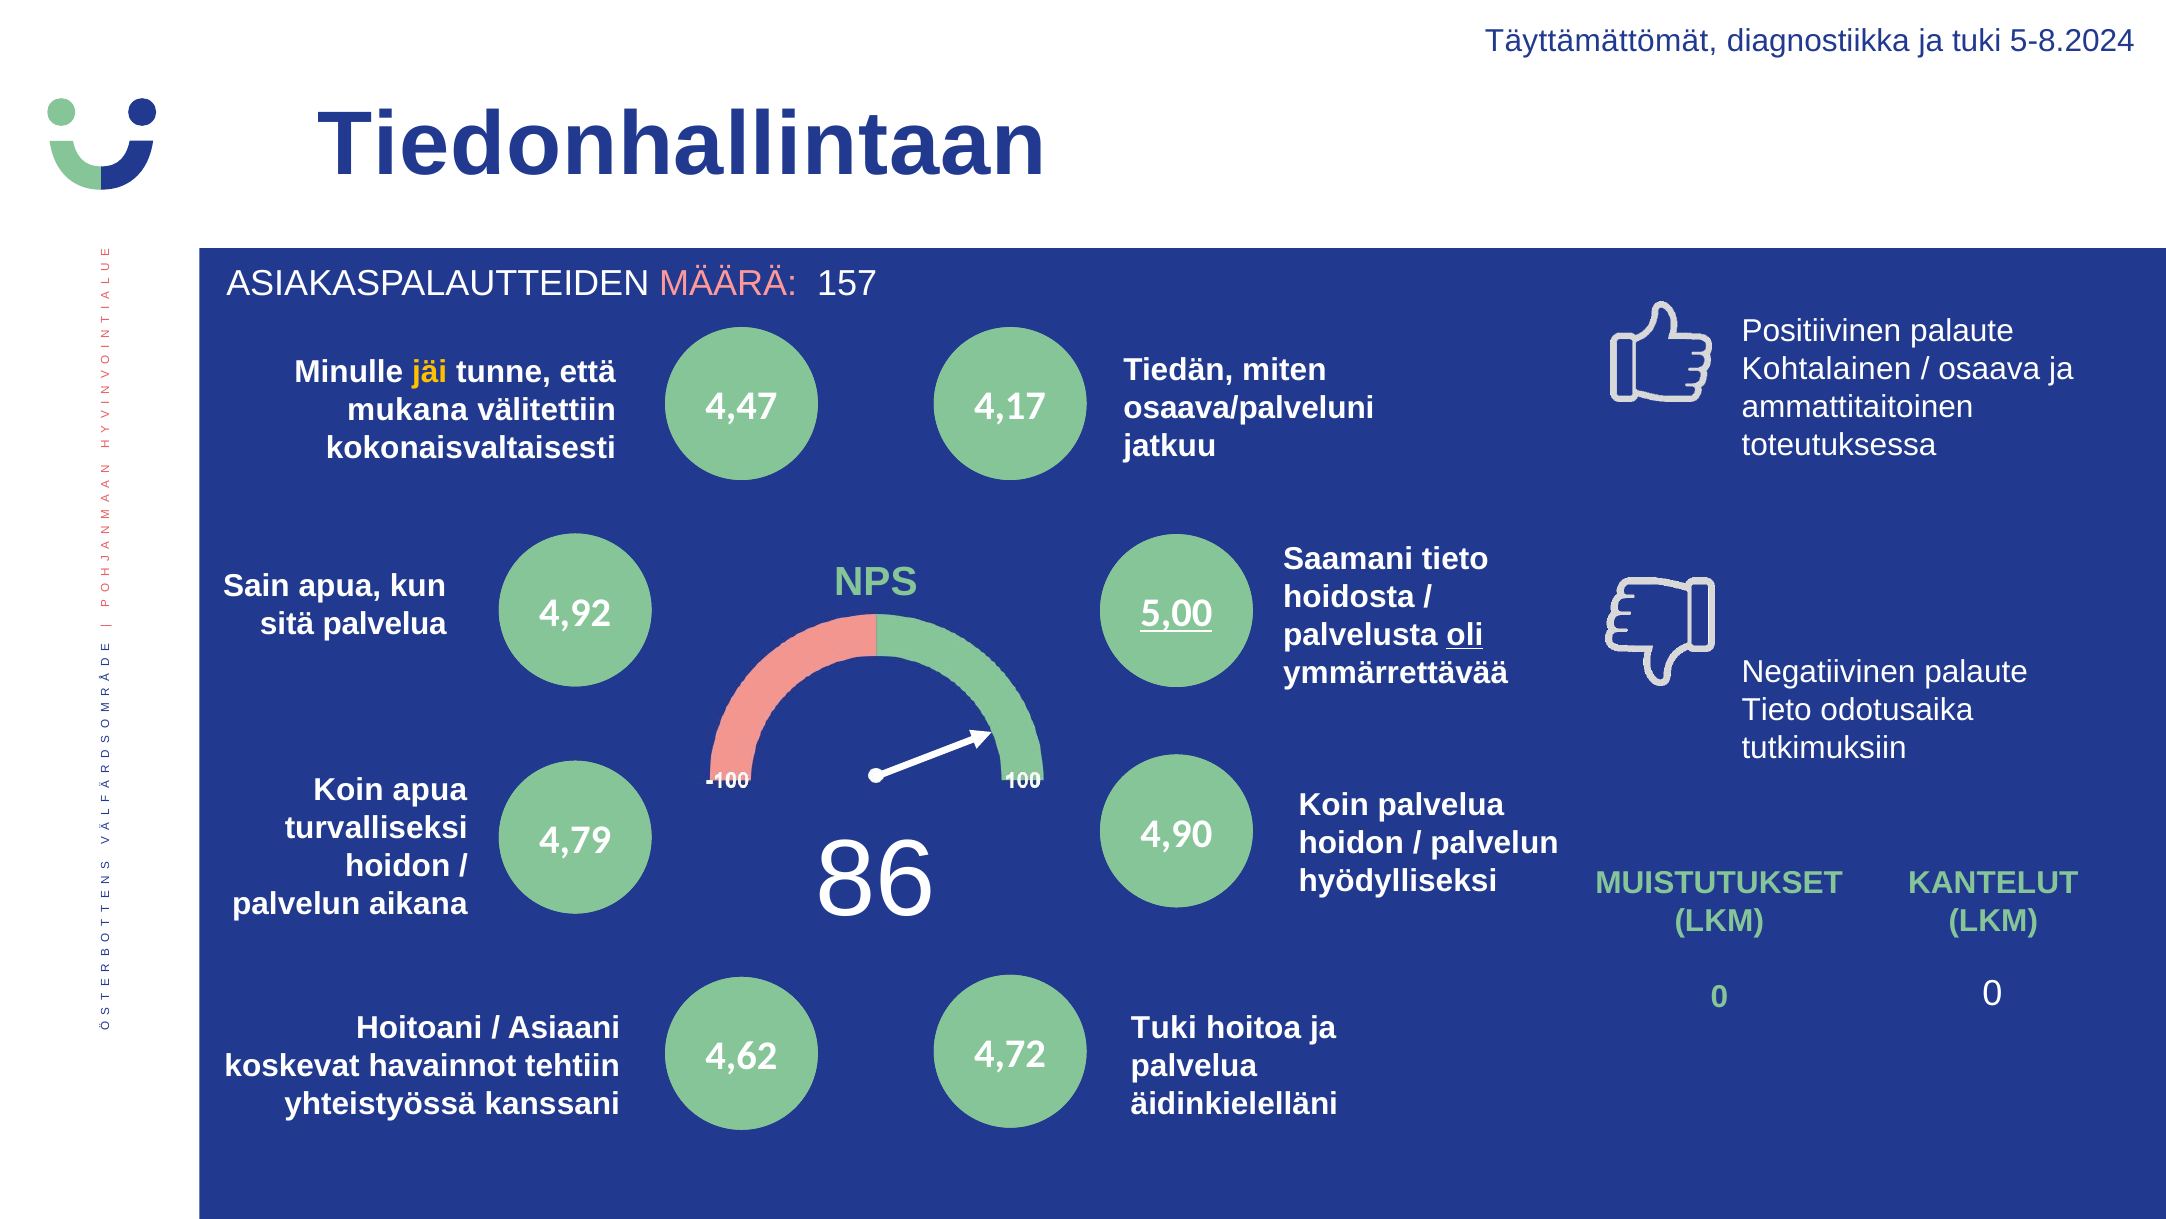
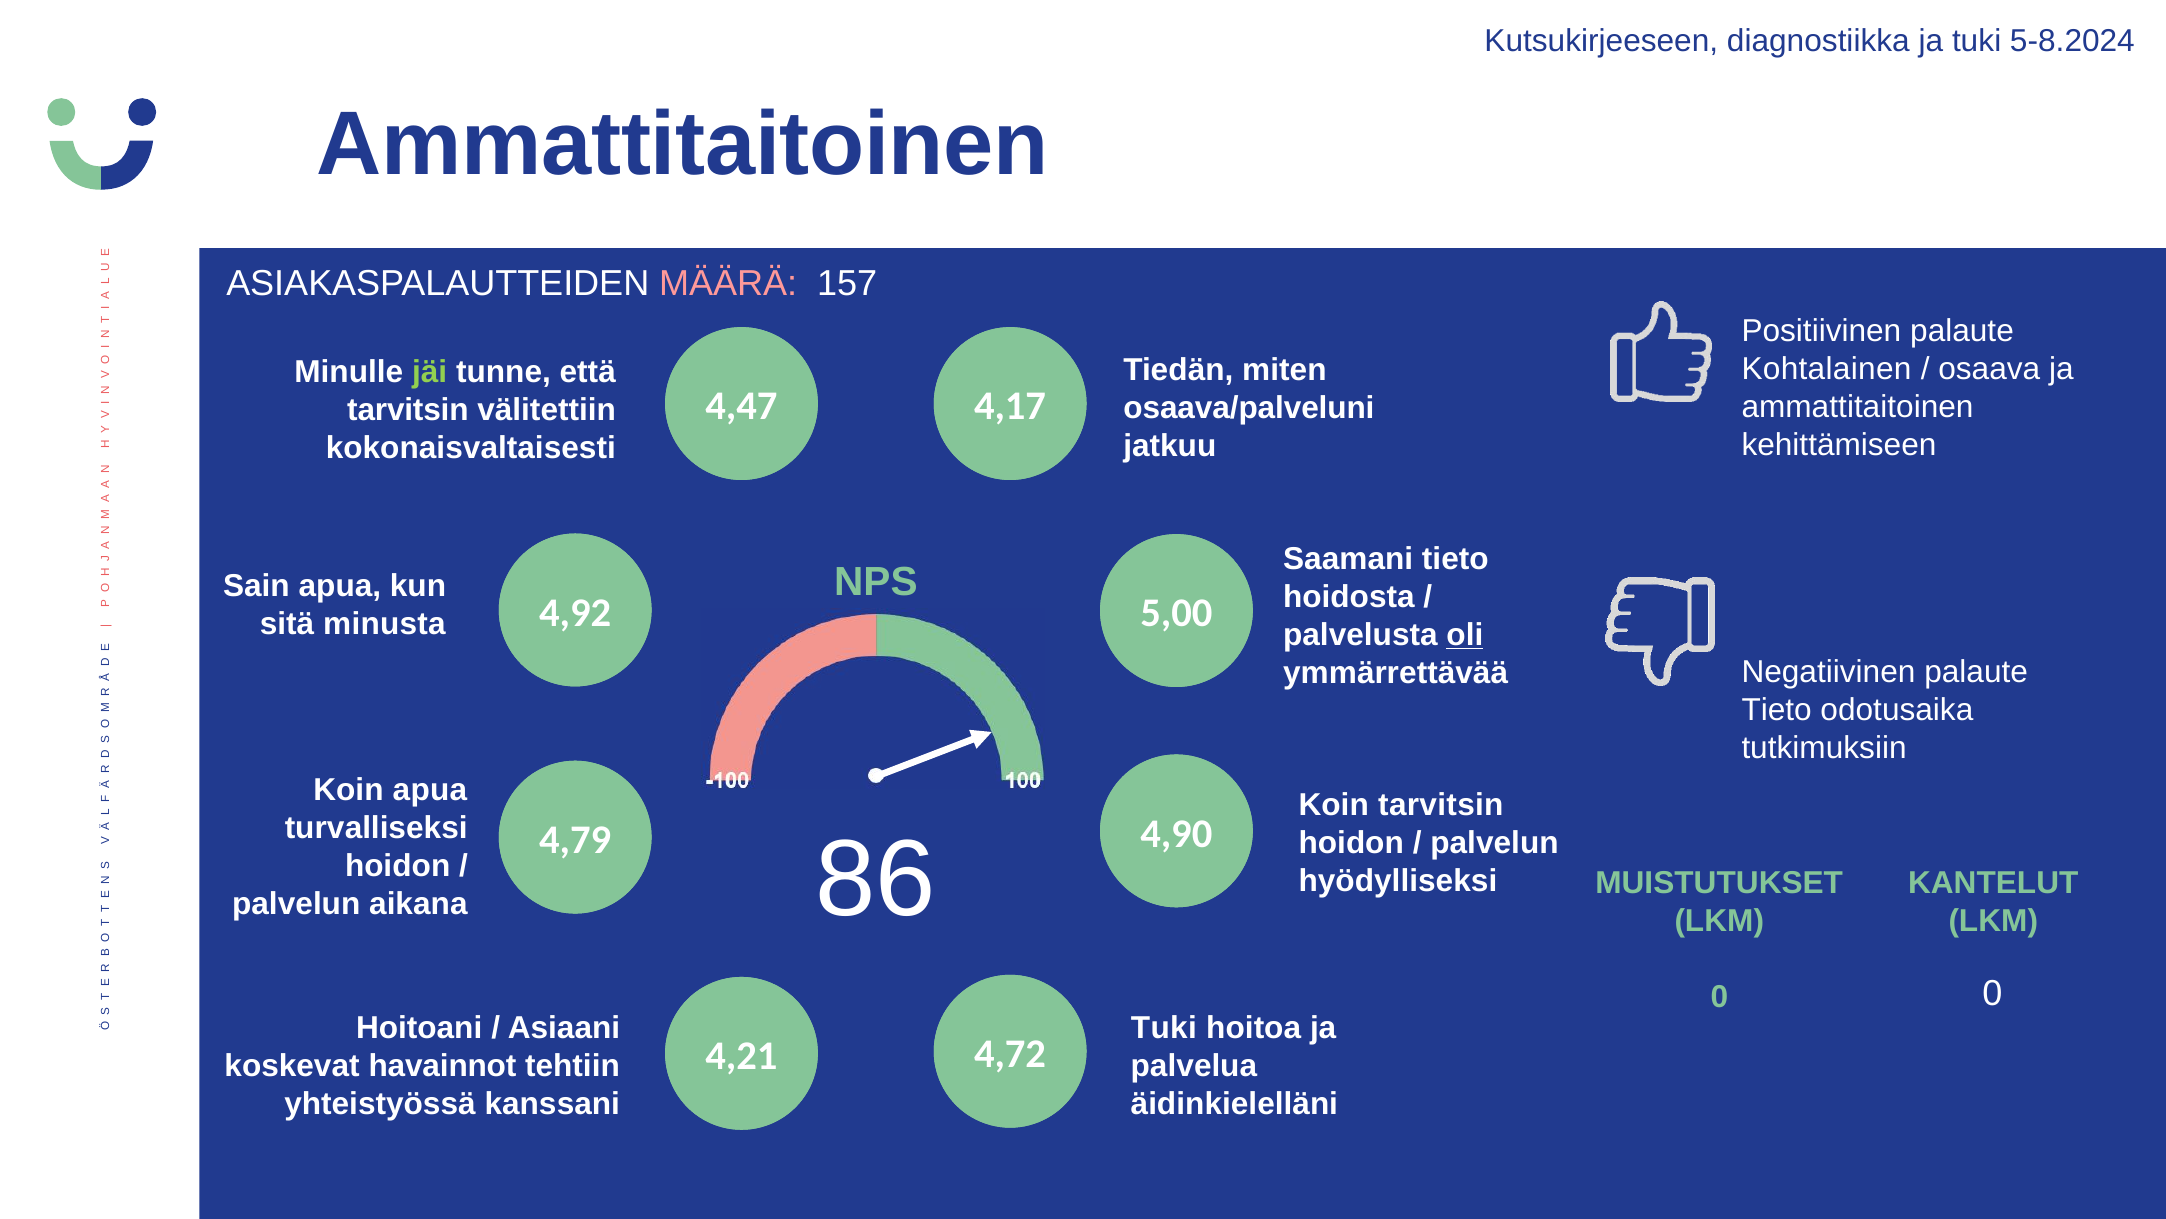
Täyttämättömät: Täyttämättömät -> Kutsukirjeeseen
Tiedonhallintaan at (682, 145): Tiedonhallintaan -> Ammattitaitoinen
jäi colour: yellow -> light green
mukana at (408, 410): mukana -> tarvitsin
toteutuksessa: toteutuksessa -> kehittämiseen
5,00 underline: present -> none
sitä palvelua: palvelua -> minusta
Koin palvelua: palvelua -> tarvitsin
4,62: 4,62 -> 4,21
